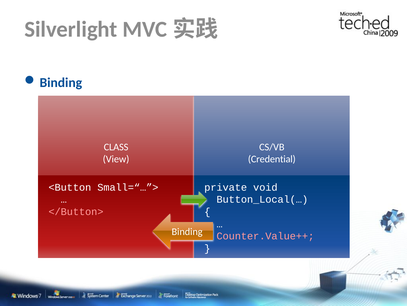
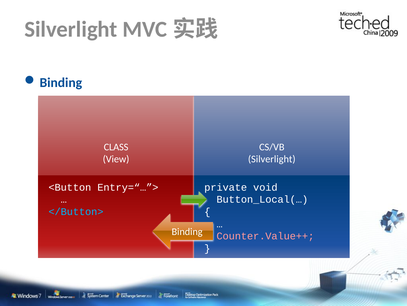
Credential at (272, 159): Credential -> Silverlight
Small=“…”>: Small=“…”> -> Entry=“…”>
</Button> colour: pink -> light blue
